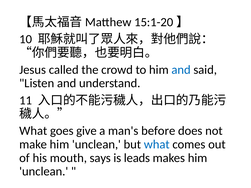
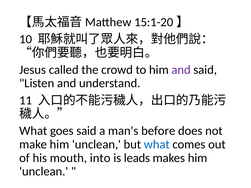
and at (181, 70) colour: blue -> purple
goes give: give -> said
says: says -> into
